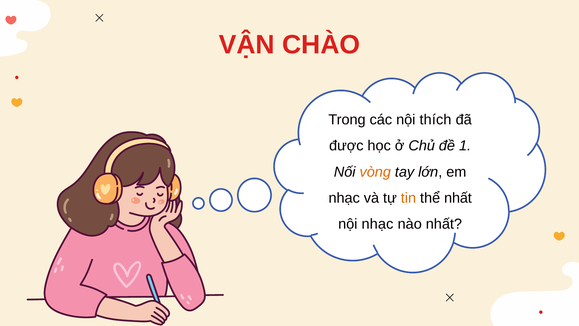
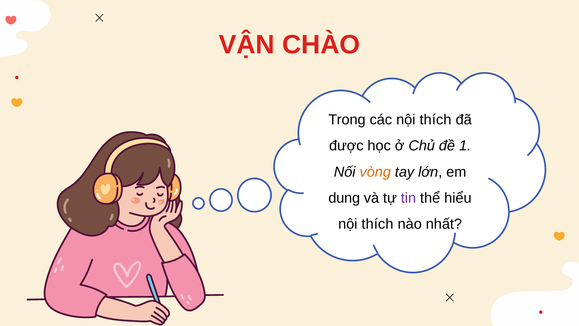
nhạc at (344, 198): nhạc -> dung
tin colour: orange -> purple
thể nhất: nhất -> hiểu
nhạc at (377, 224): nhạc -> thích
